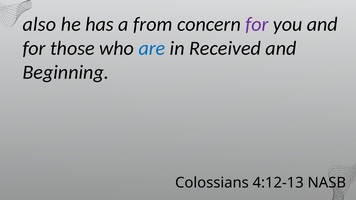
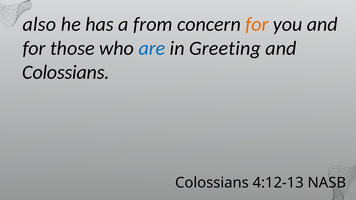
for at (257, 24) colour: purple -> orange
Received: Received -> Greeting
Beginning at (66, 72): Beginning -> Colossians
